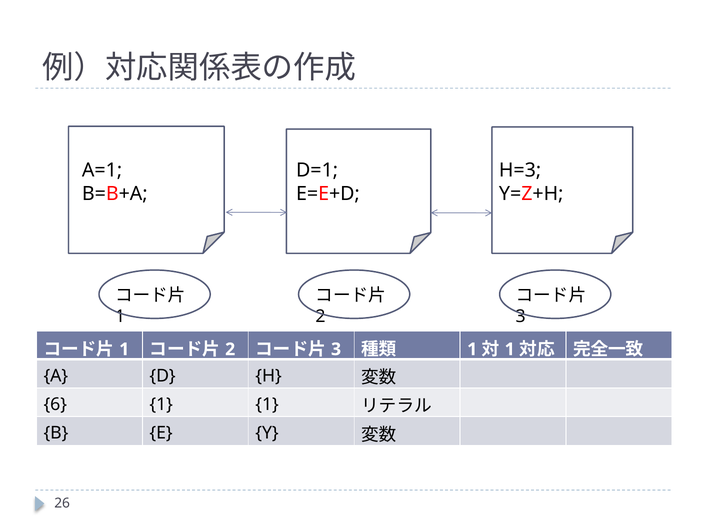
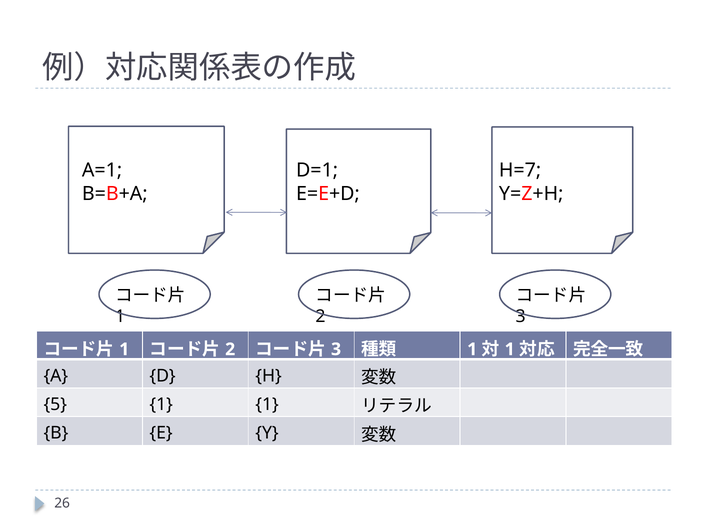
H=3: H=3 -> H=7
6: 6 -> 5
